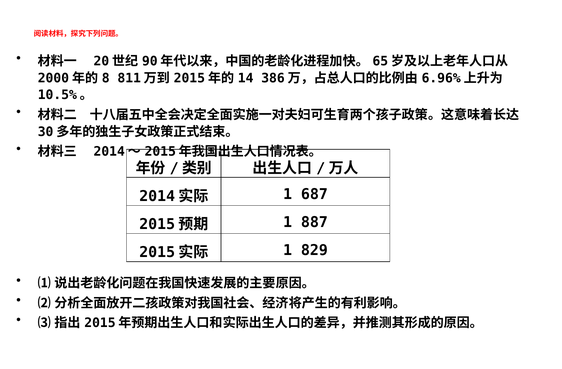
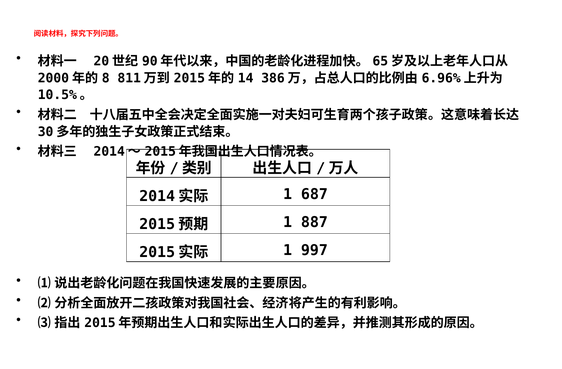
829: 829 -> 997
